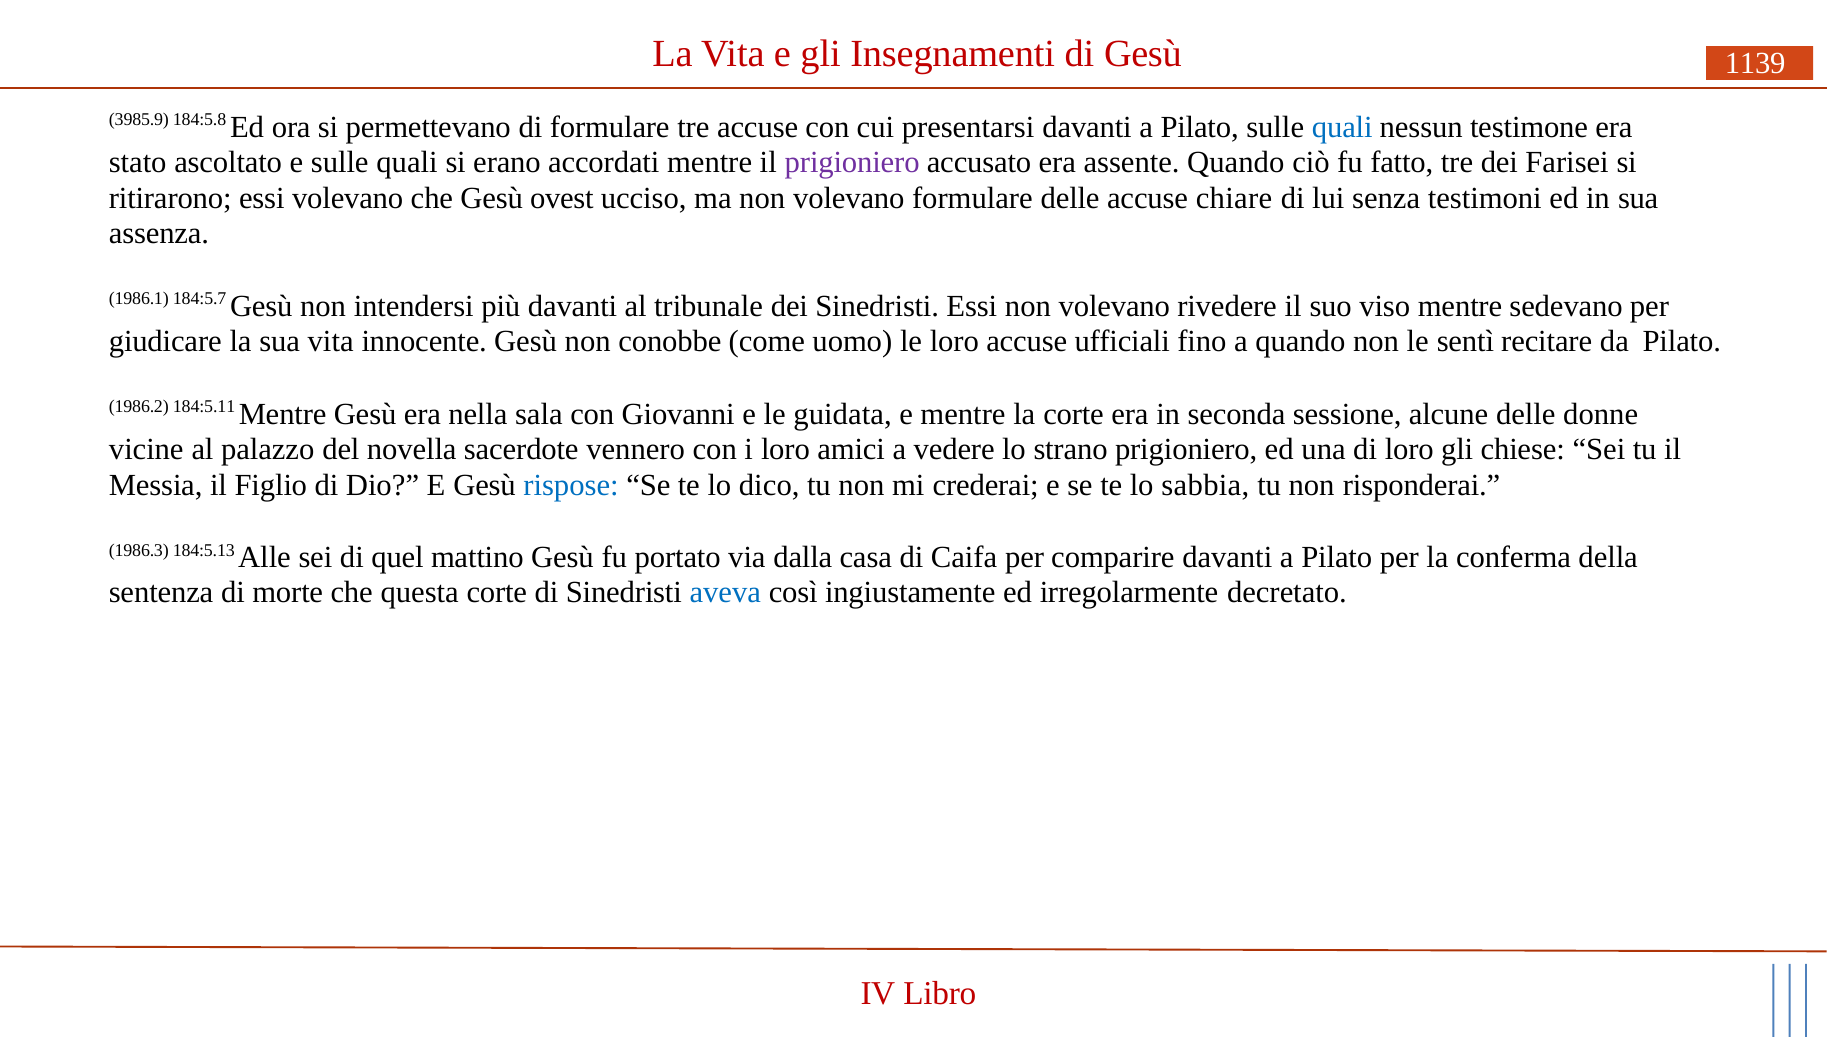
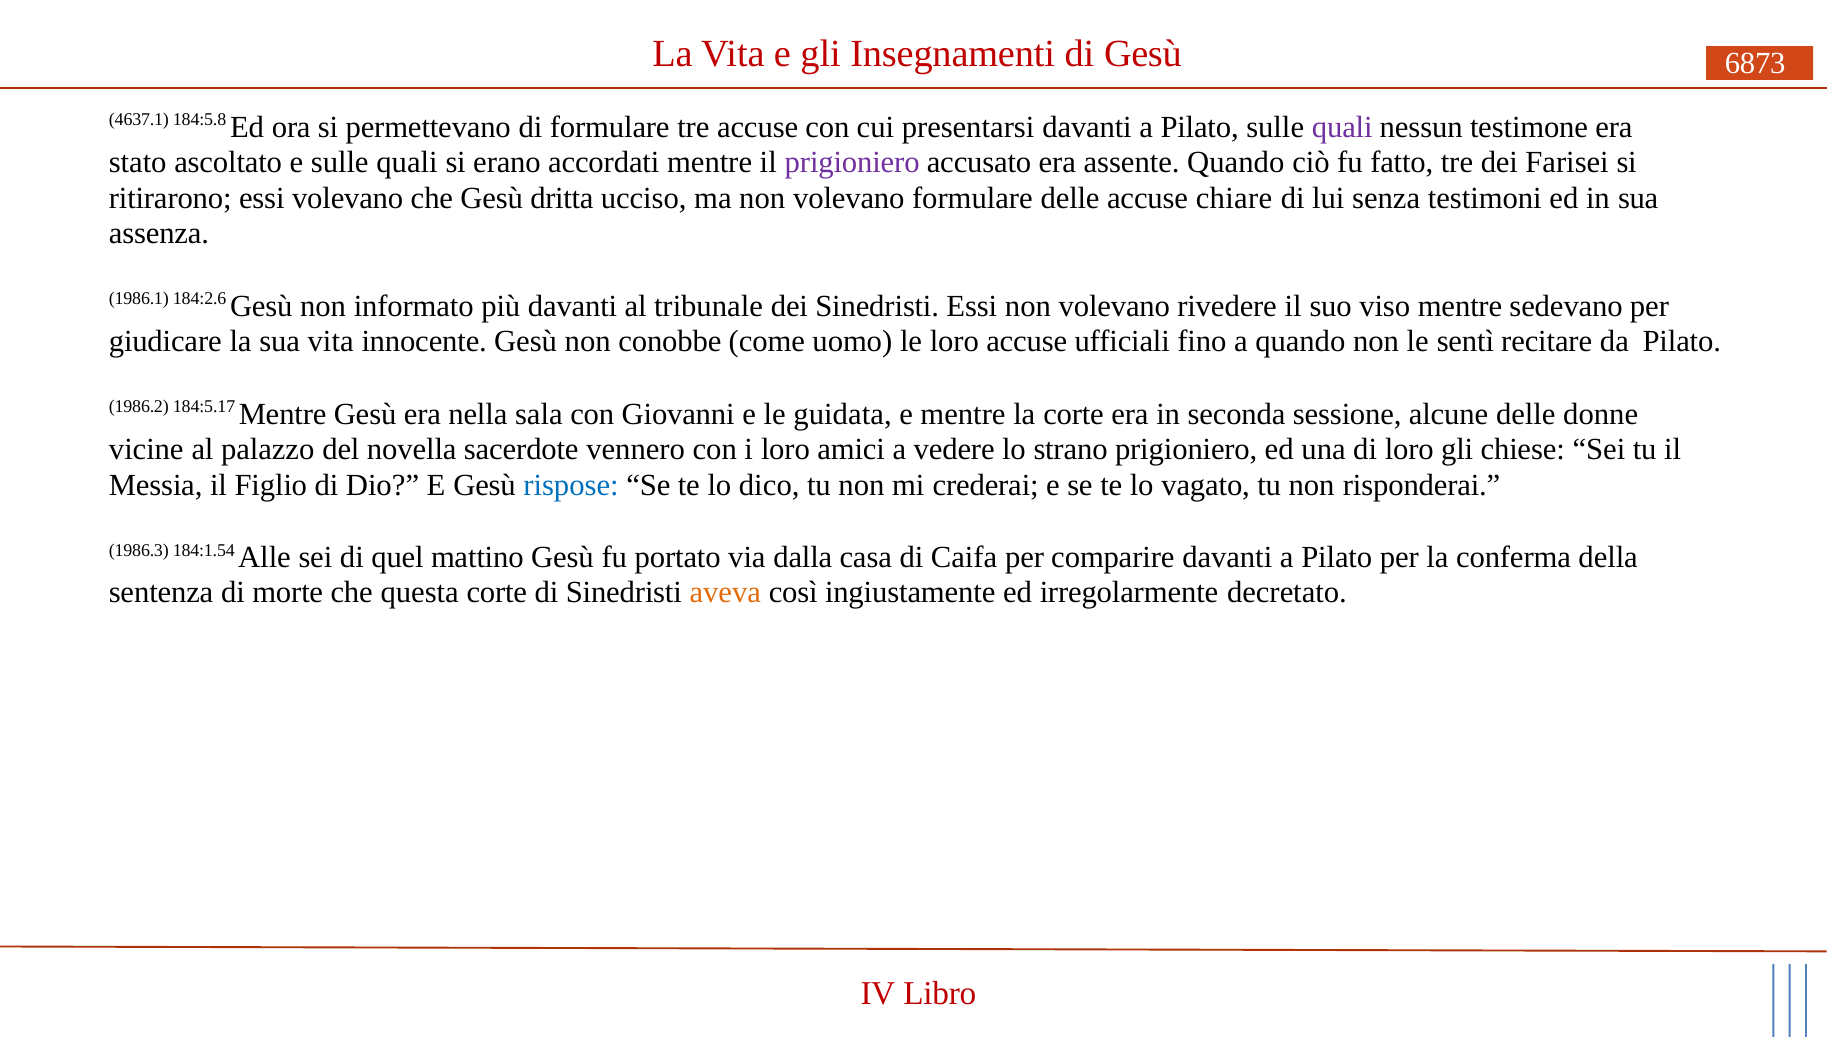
1139: 1139 -> 6873
3985.9: 3985.9 -> 4637.1
quali at (1342, 127) colour: blue -> purple
ovest: ovest -> dritta
184:5.7: 184:5.7 -> 184:2.6
intendersi: intendersi -> informato
184:5.11: 184:5.11 -> 184:5.17
sabbia: sabbia -> vagato
184:5.13: 184:5.13 -> 184:1.54
aveva colour: blue -> orange
